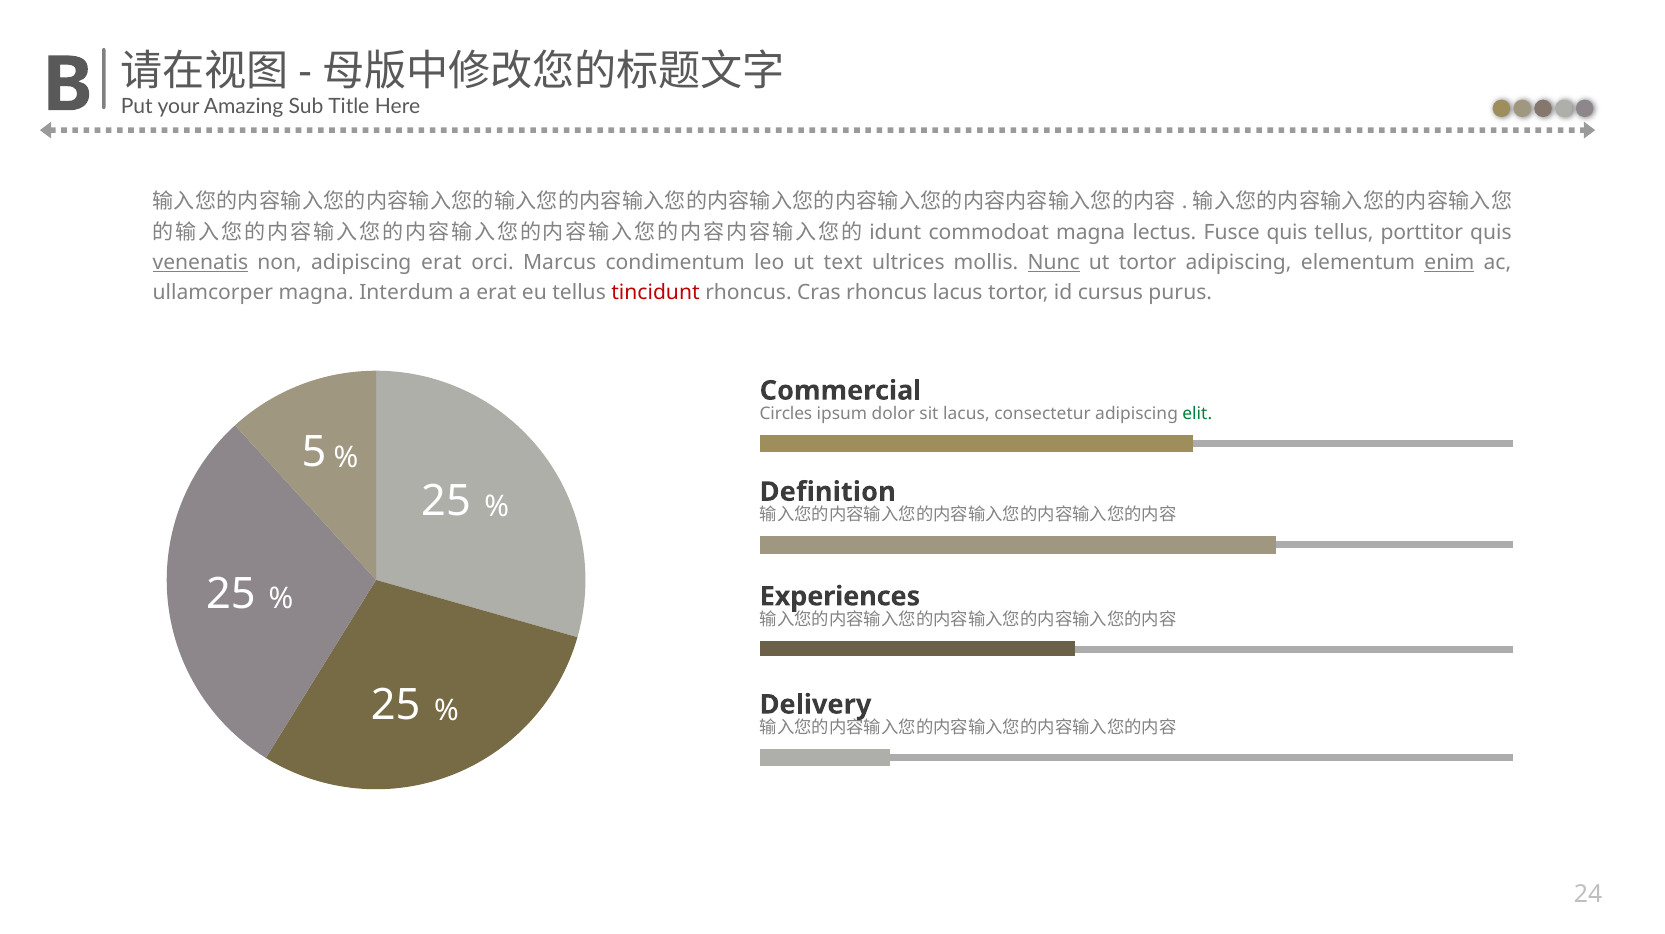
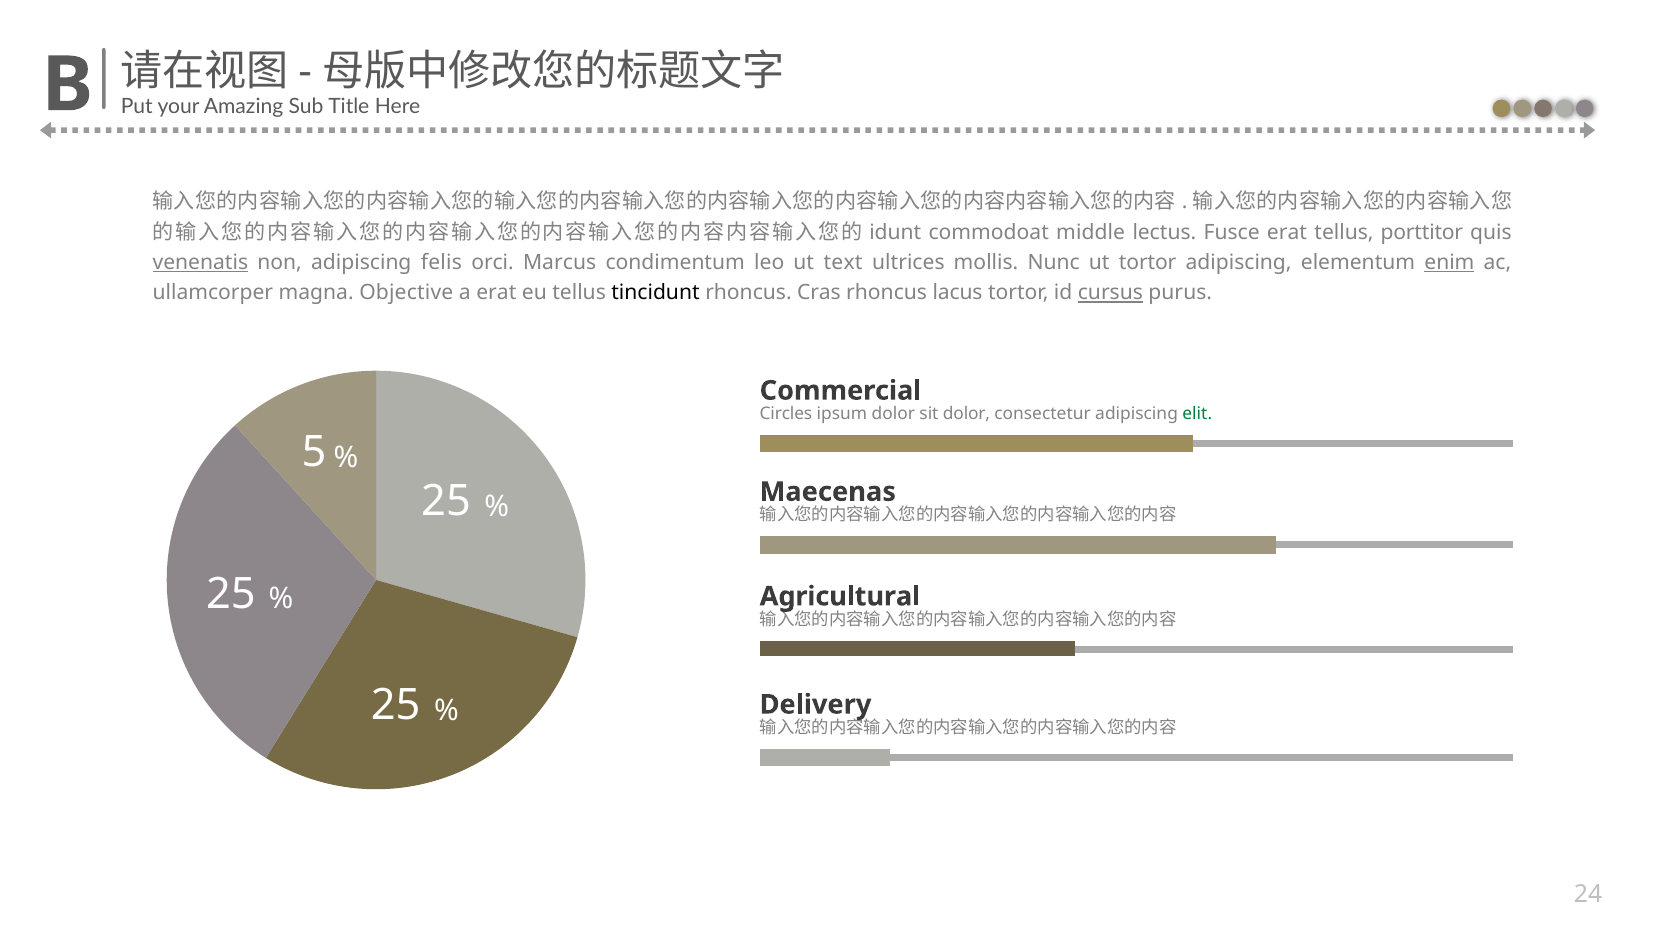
commodoat magna: magna -> middle
Fusce quis: quis -> erat
adipiscing erat: erat -> felis
Nunc underline: present -> none
Interdum: Interdum -> Objective
tincidunt colour: red -> black
cursus underline: none -> present
sit lacus: lacus -> dolor
Definition: Definition -> Maecenas
Experiences: Experiences -> Agricultural
